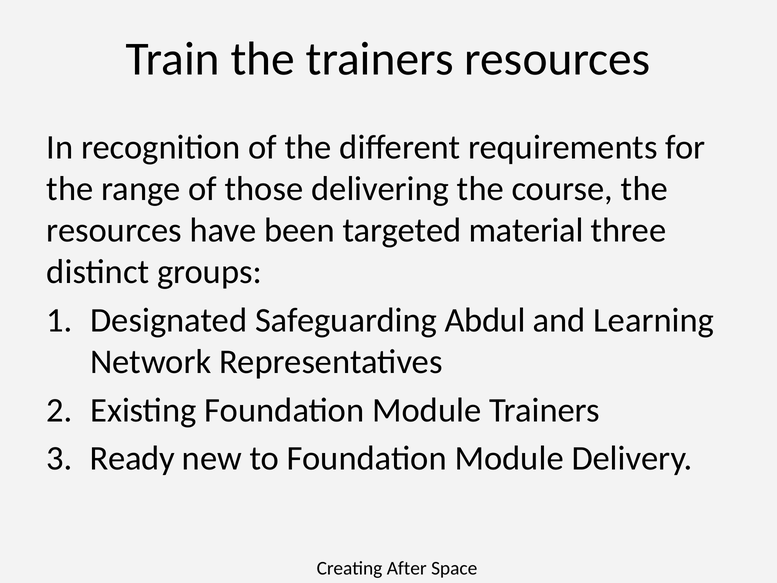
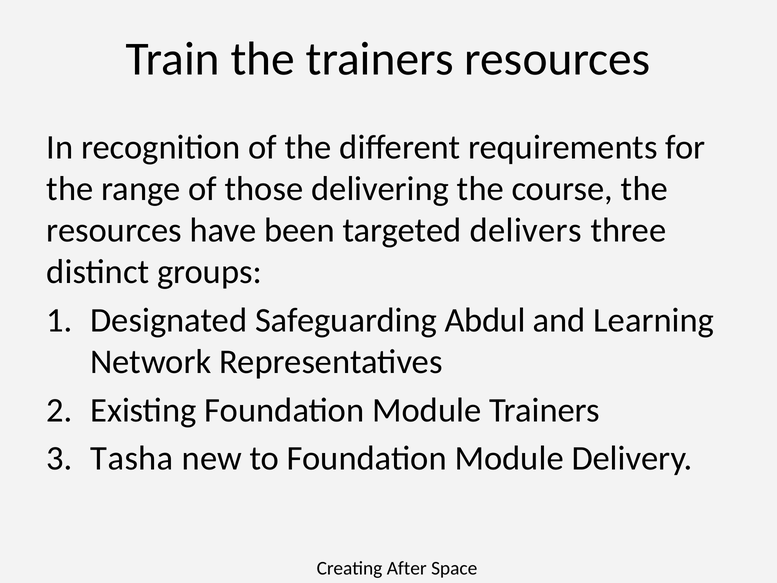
material: material -> delivers
Ready: Ready -> Tasha
